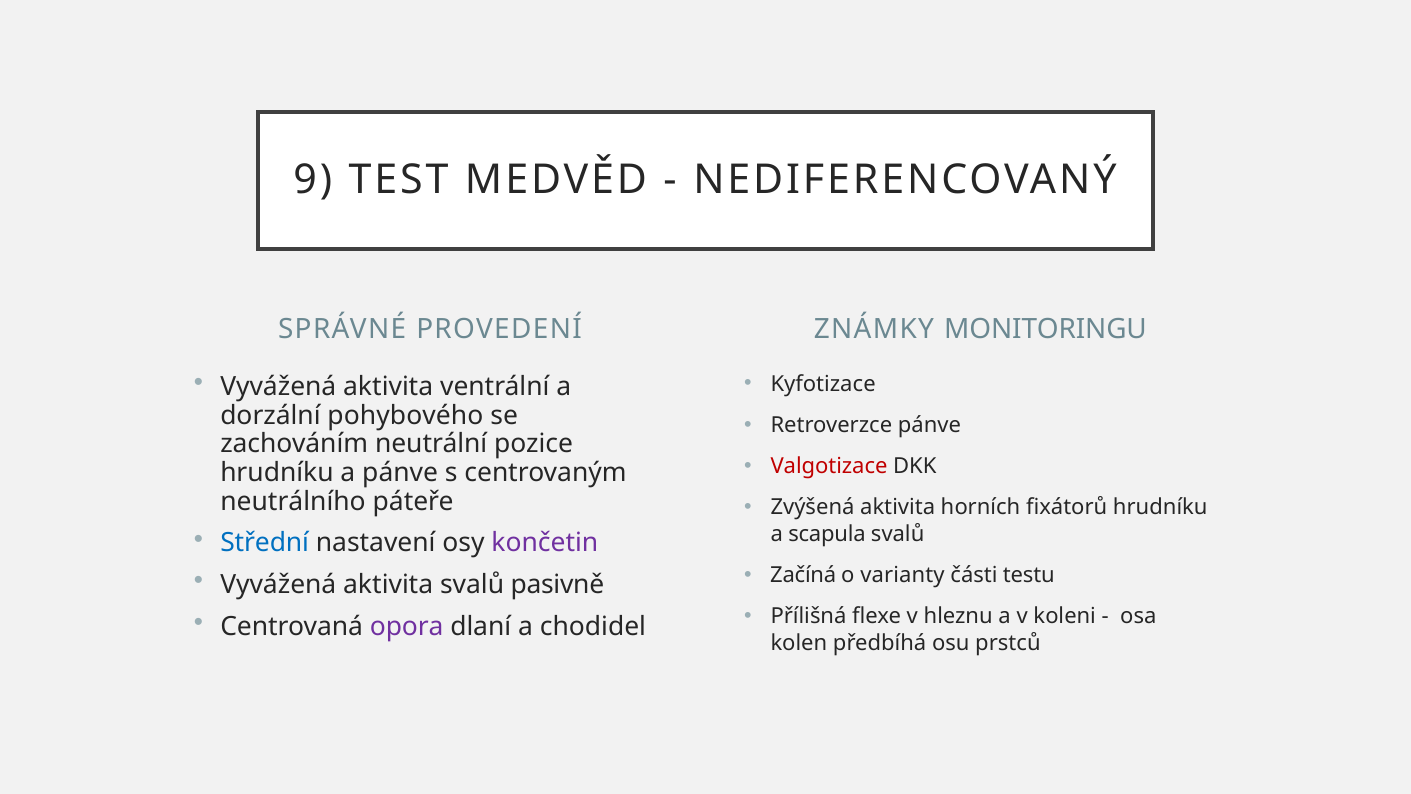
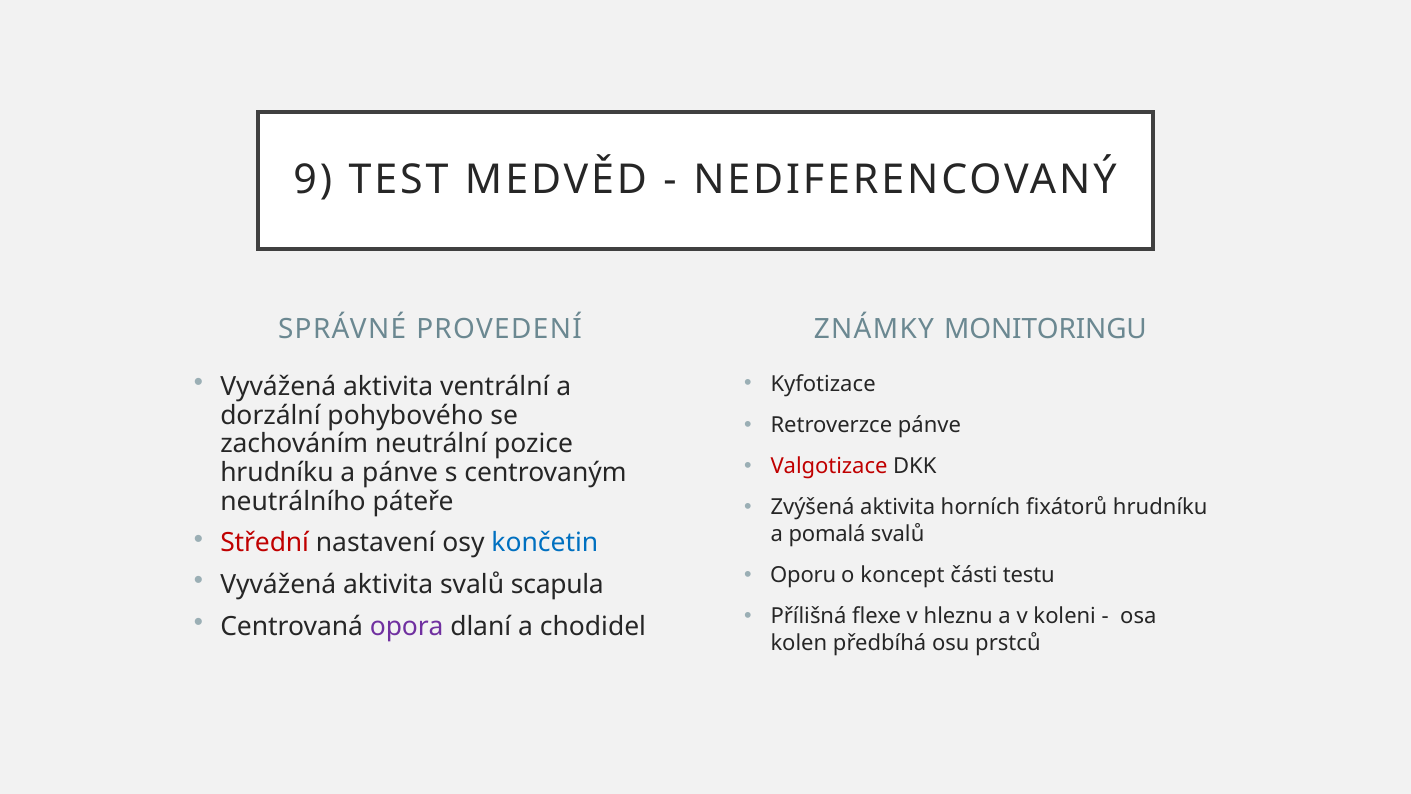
Střední colour: blue -> red
končetin colour: purple -> blue
scapula: scapula -> pomalá
Začíná: Začíná -> Oporu
varianty: varianty -> koncept
pasivně: pasivně -> scapula
